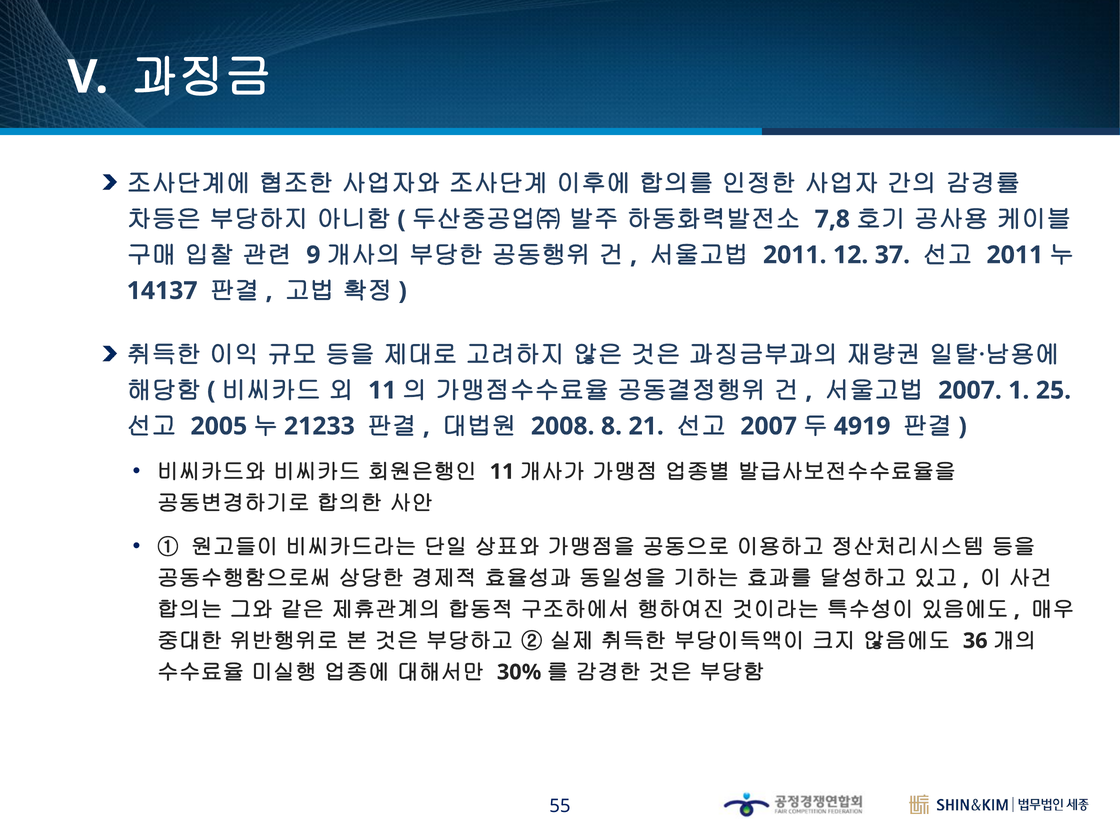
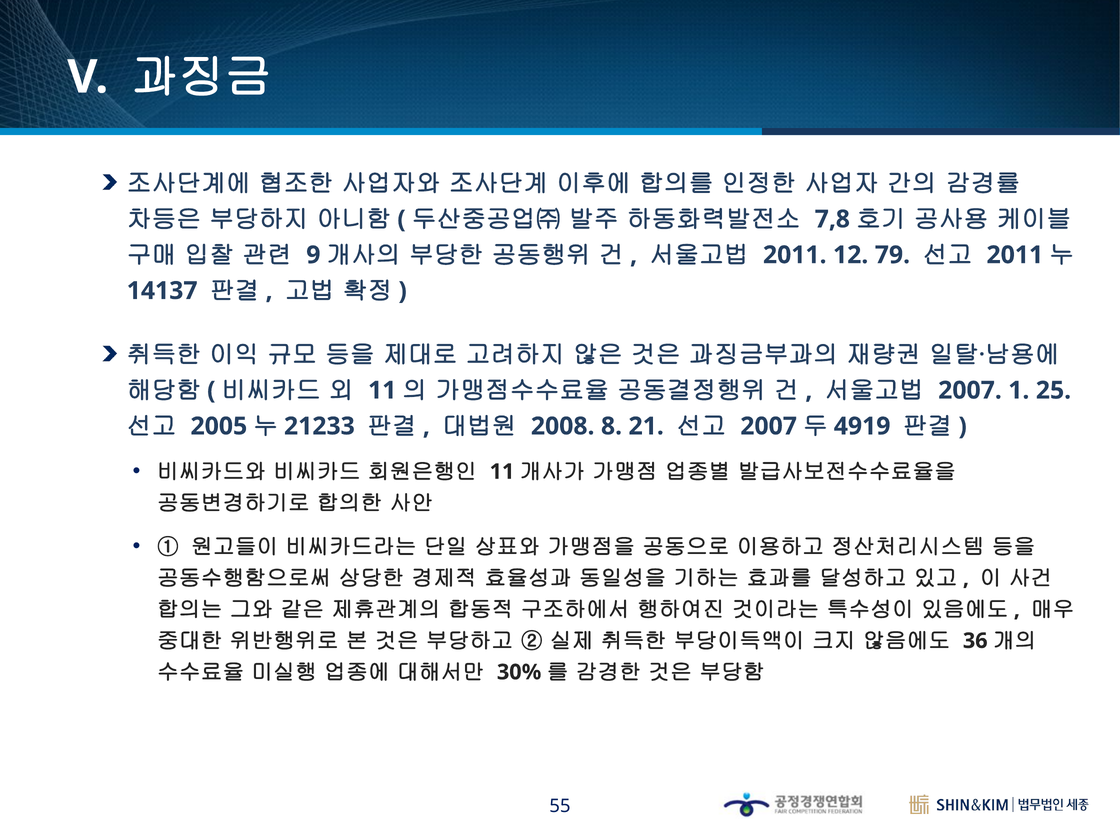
37: 37 -> 79
